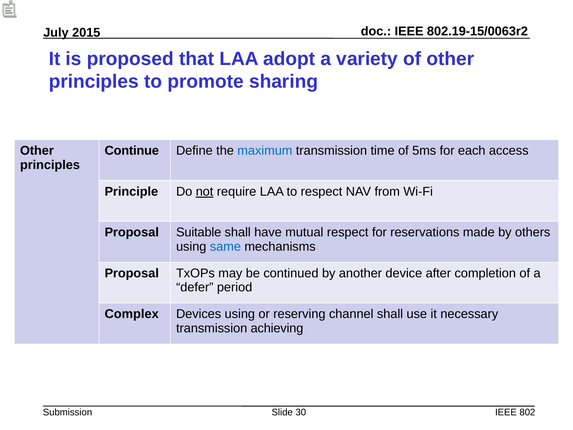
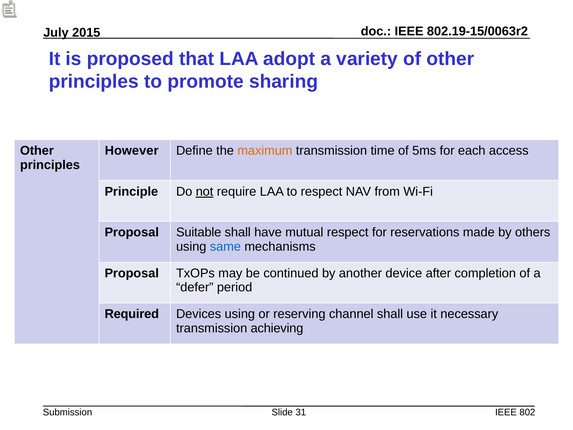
Continue: Continue -> However
maximum colour: blue -> orange
Complex: Complex -> Required
30: 30 -> 31
